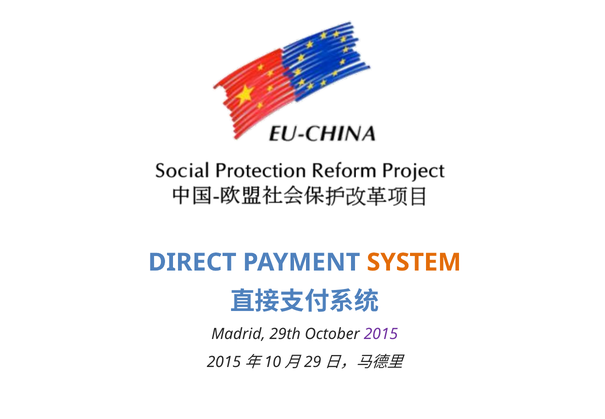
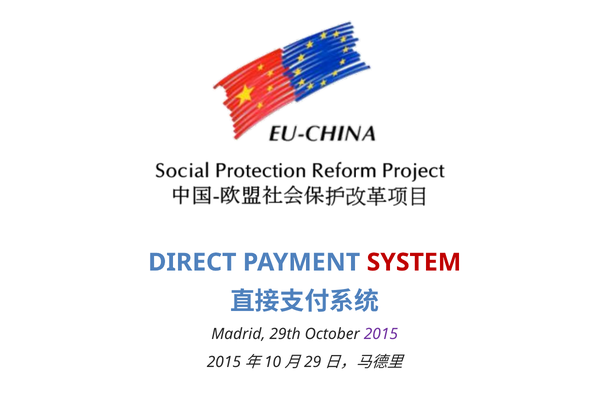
SYSTEM colour: orange -> red
